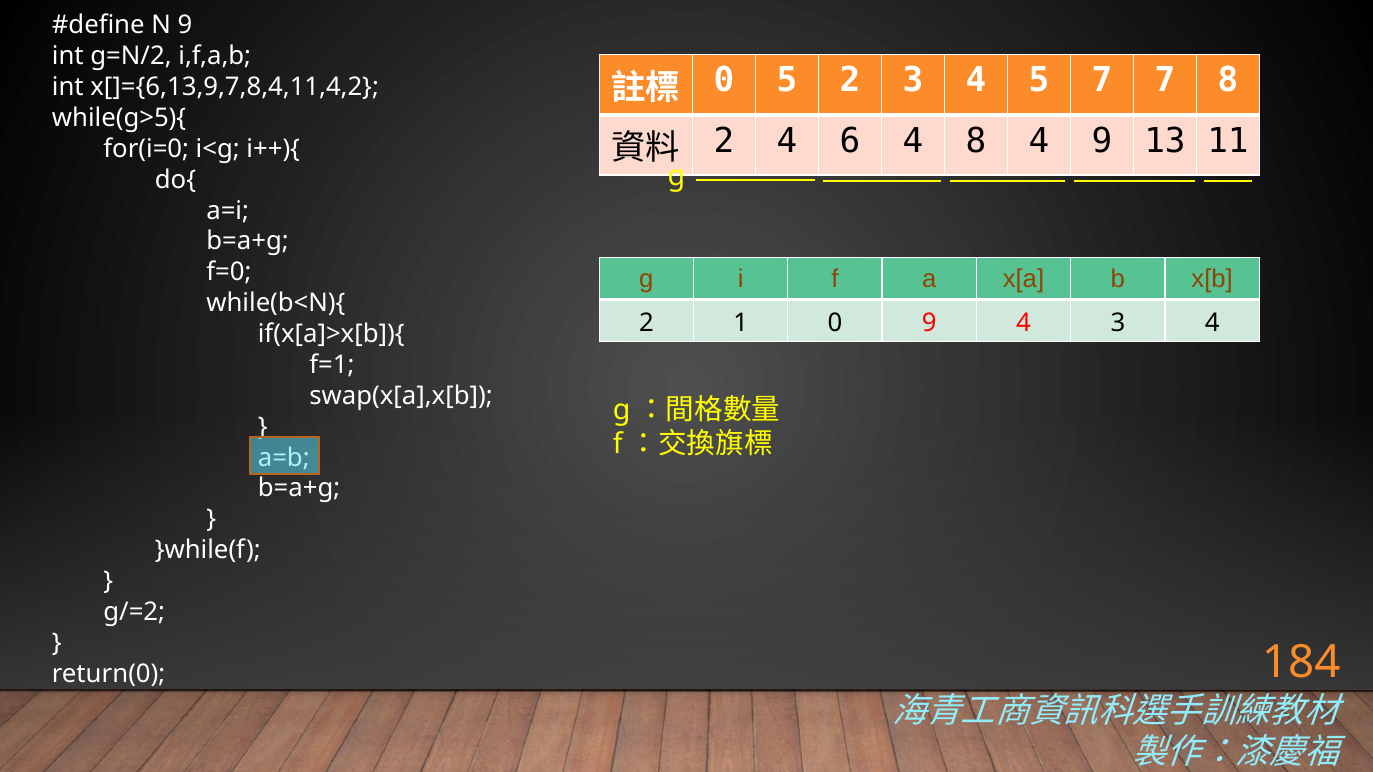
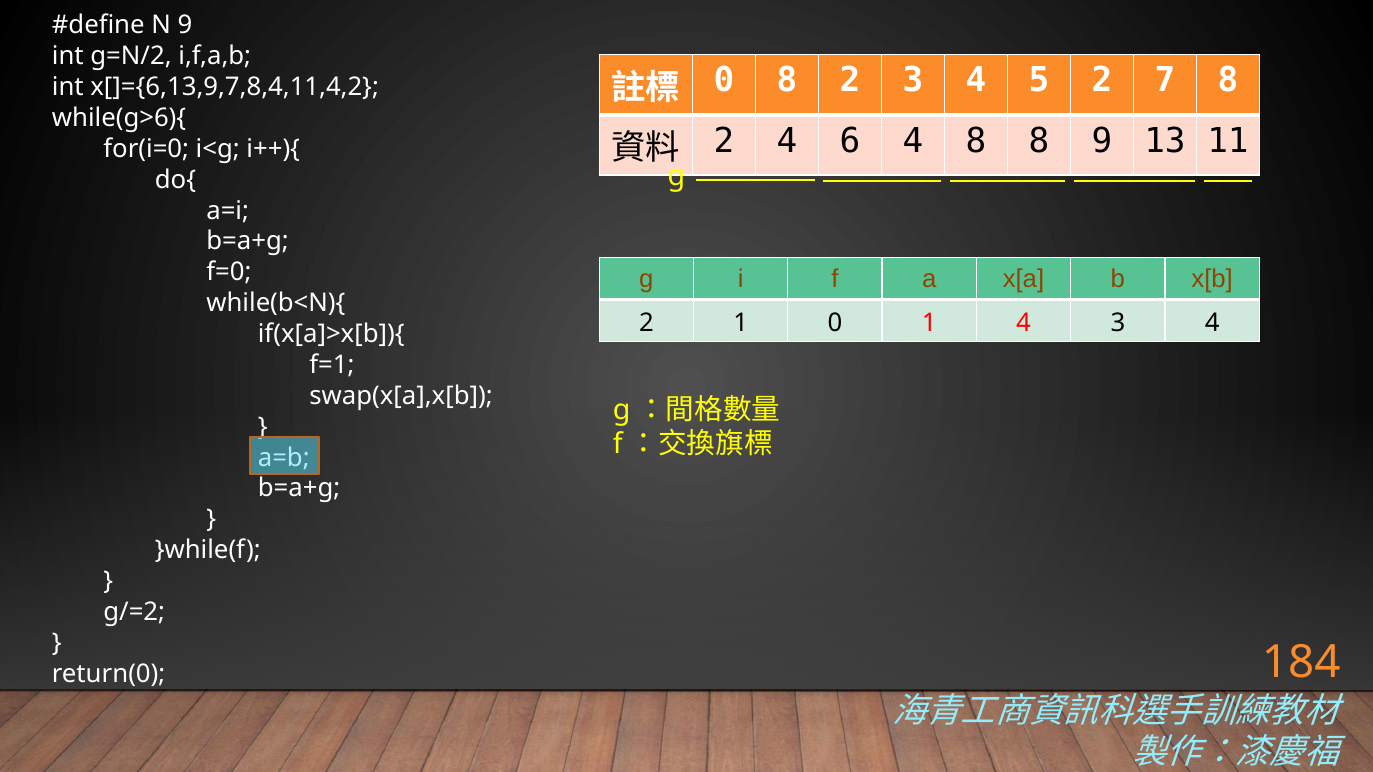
0 5: 5 -> 8
5 7: 7 -> 2
while(g>5){: while(g>5){ -> while(g>6){
8 4: 4 -> 8
0 9: 9 -> 1
